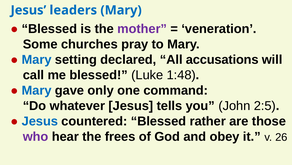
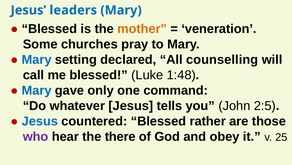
mother colour: purple -> orange
accusations: accusations -> counselling
frees: frees -> there
26: 26 -> 25
